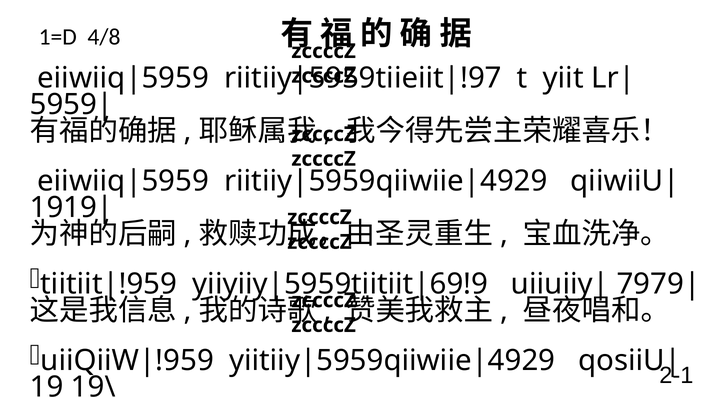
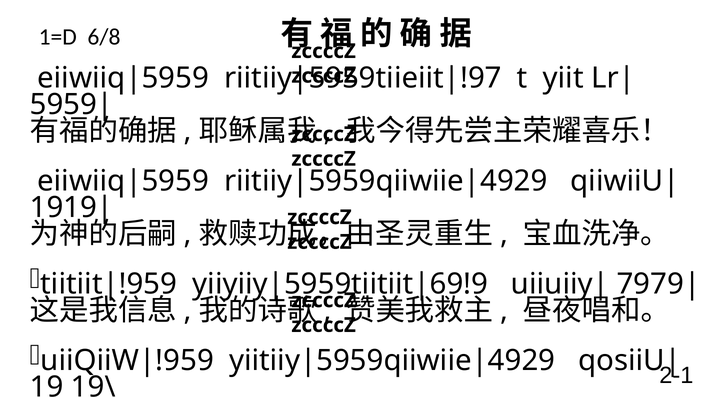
4/8: 4/8 -> 6/8
